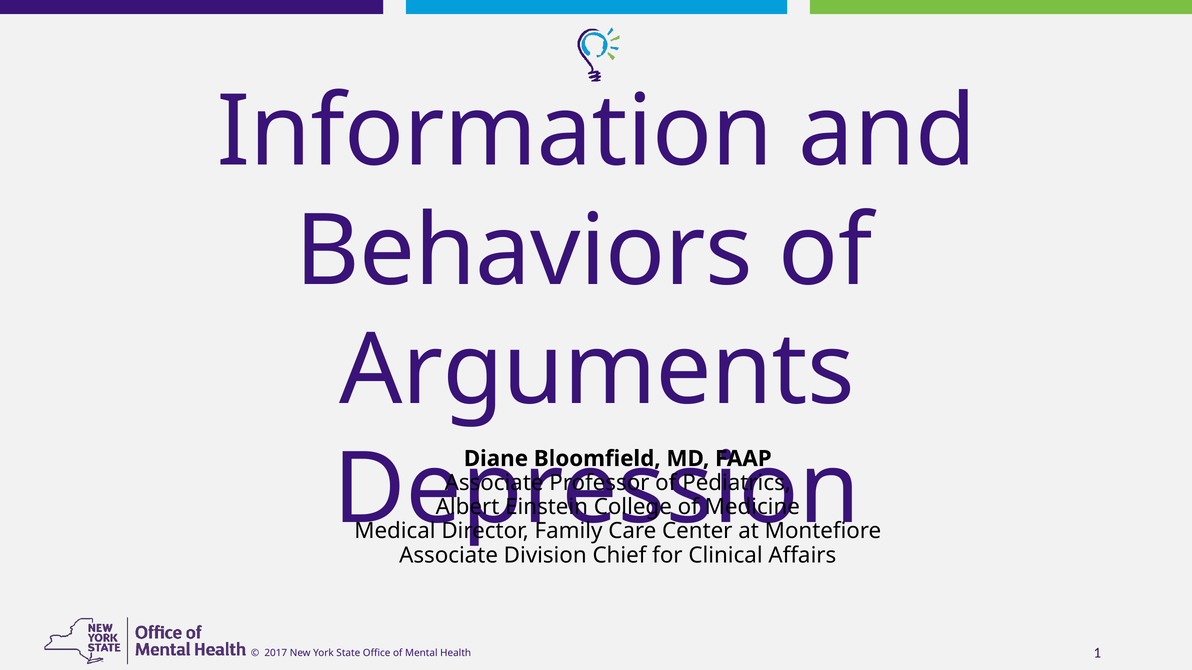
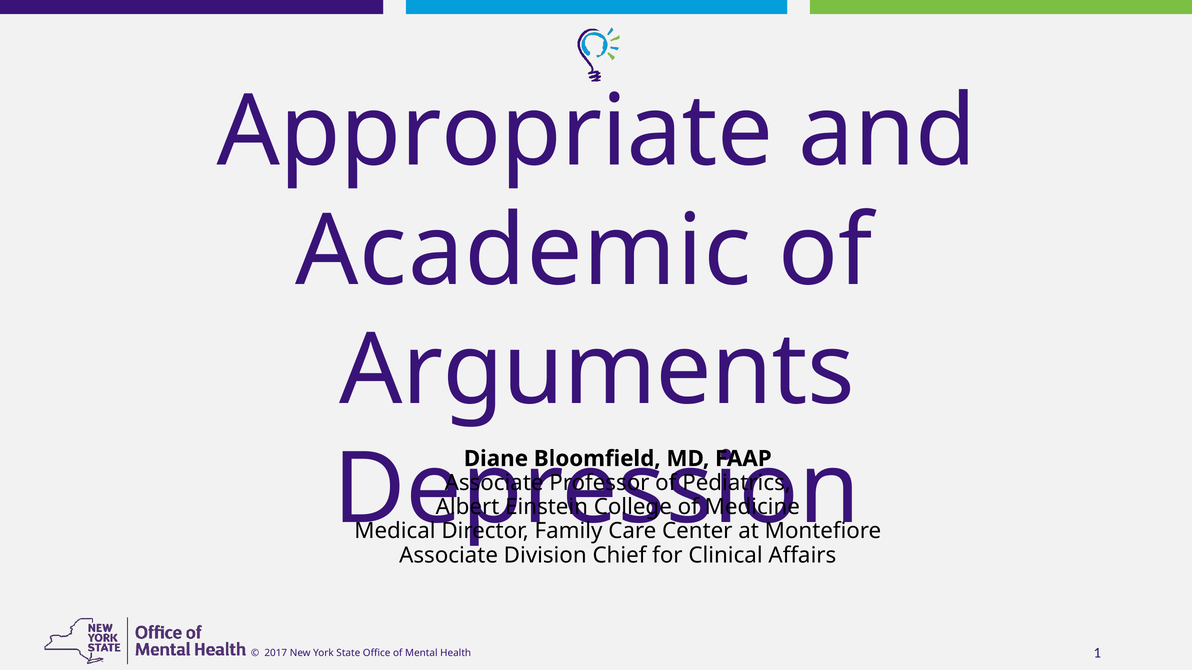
Information: Information -> Appropriate
Behaviors: Behaviors -> Academic
